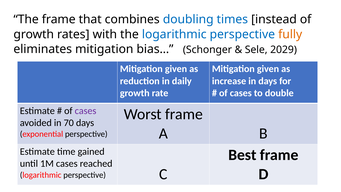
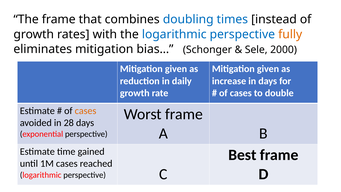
2029: 2029 -> 2000
cases at (86, 111) colour: purple -> orange
70: 70 -> 28
